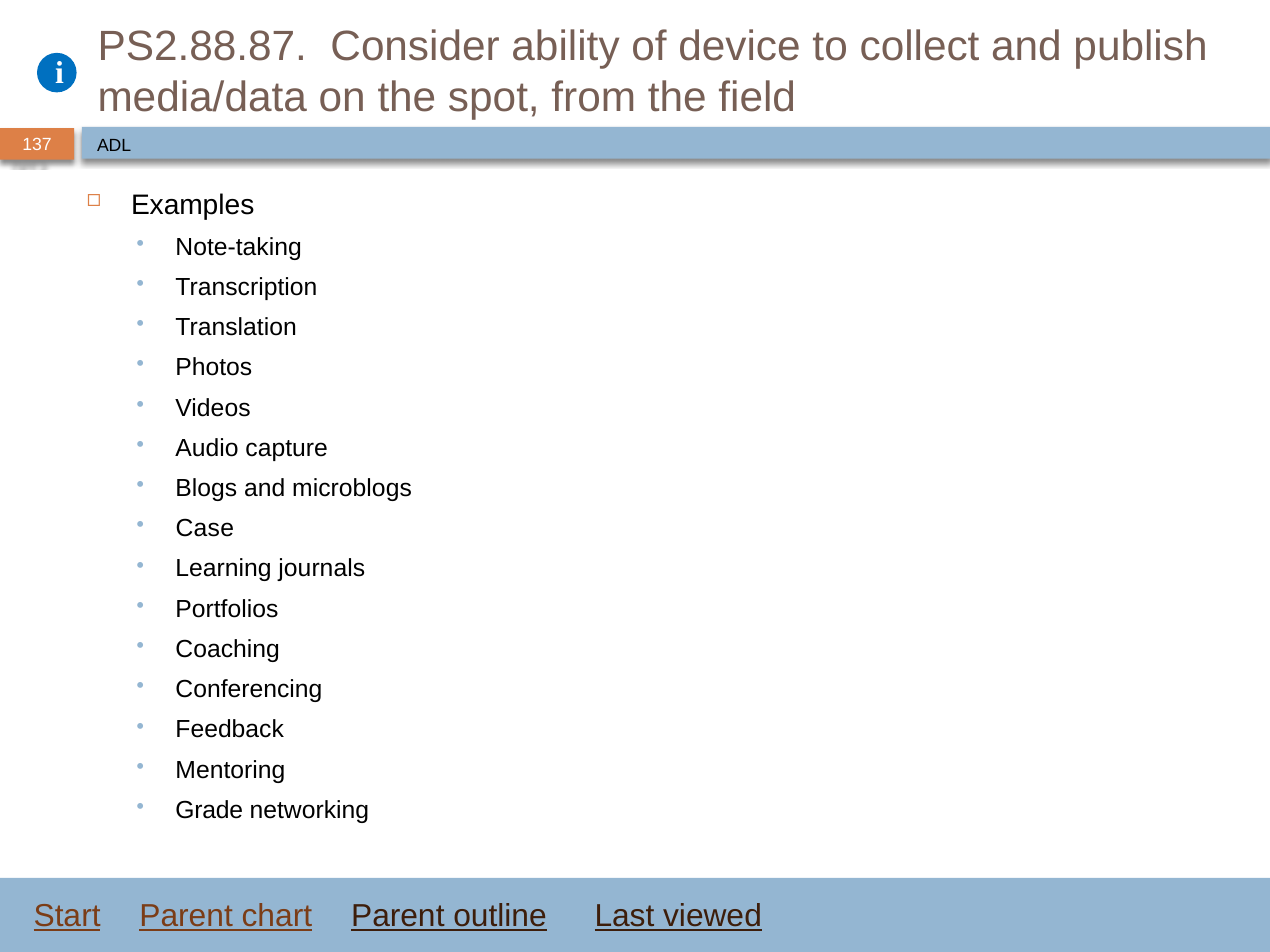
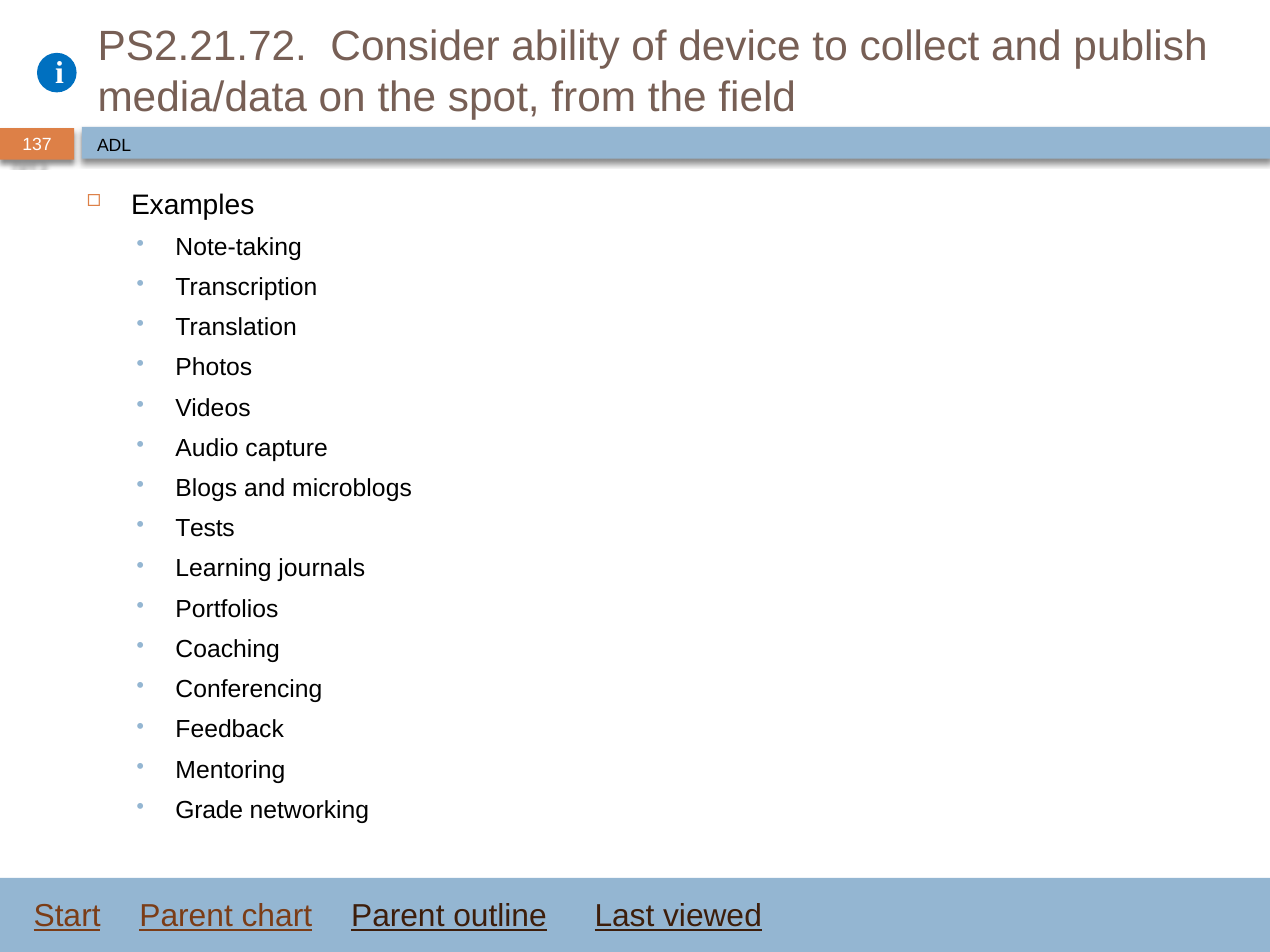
PS2.88.87: PS2.88.87 -> PS2.21.72
Case: Case -> Tests
